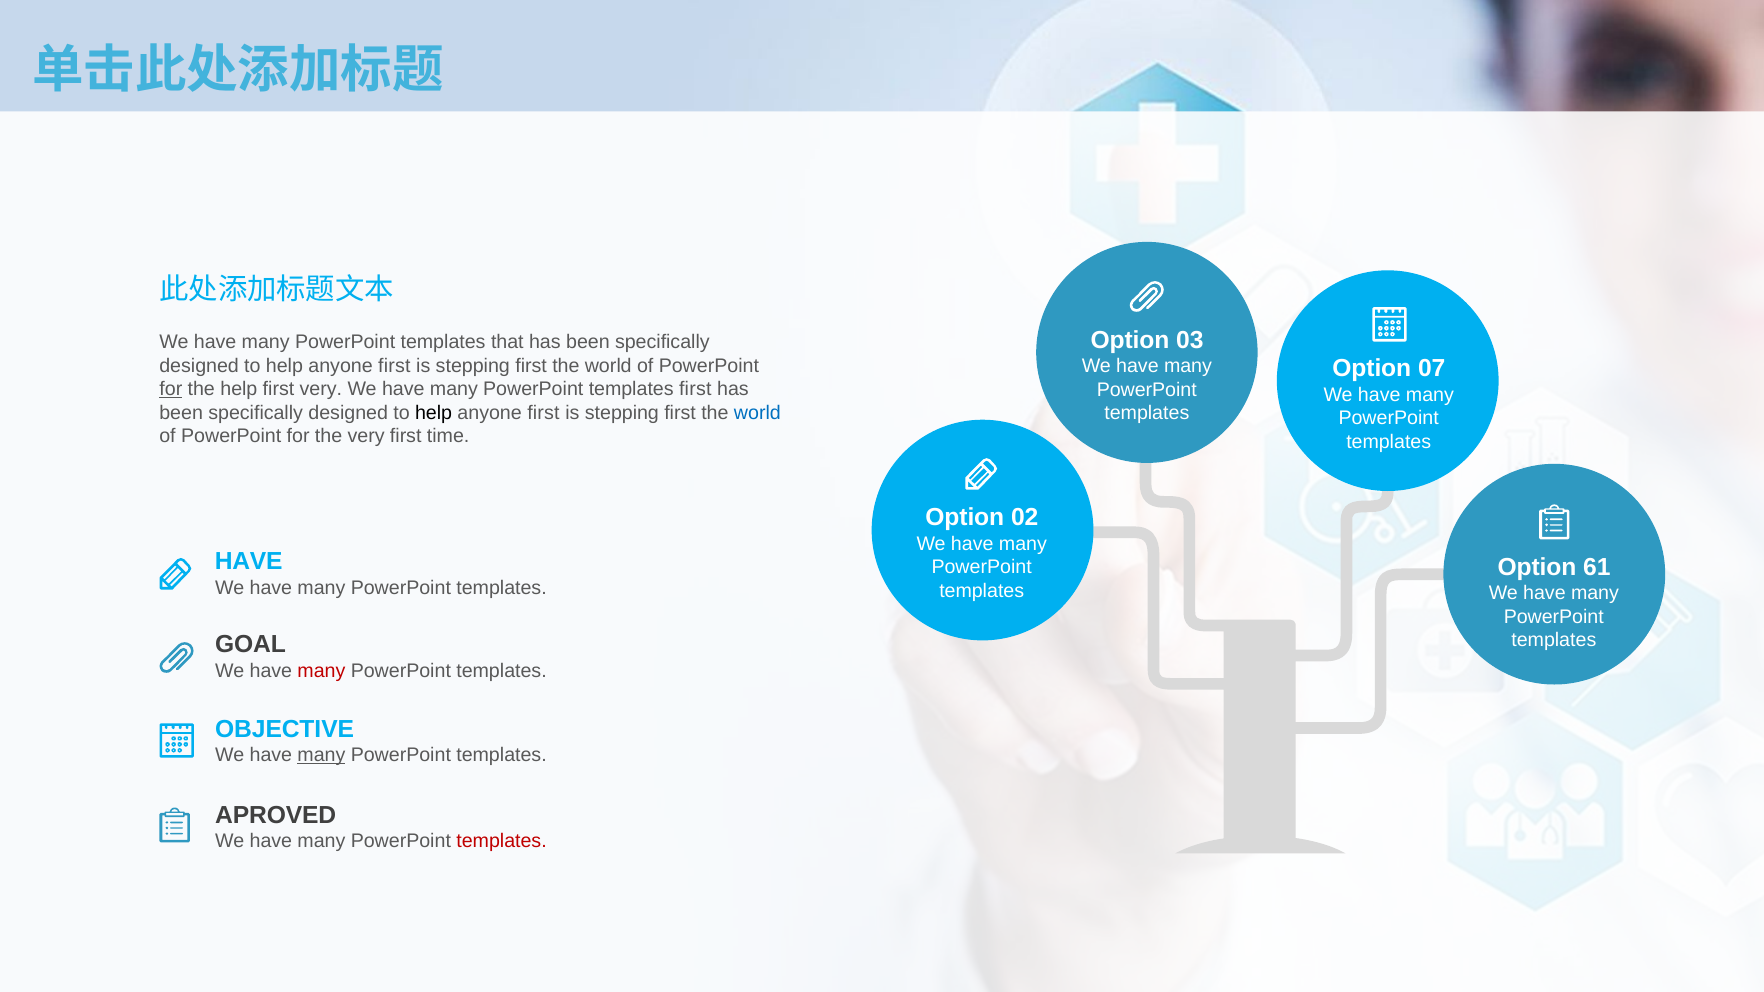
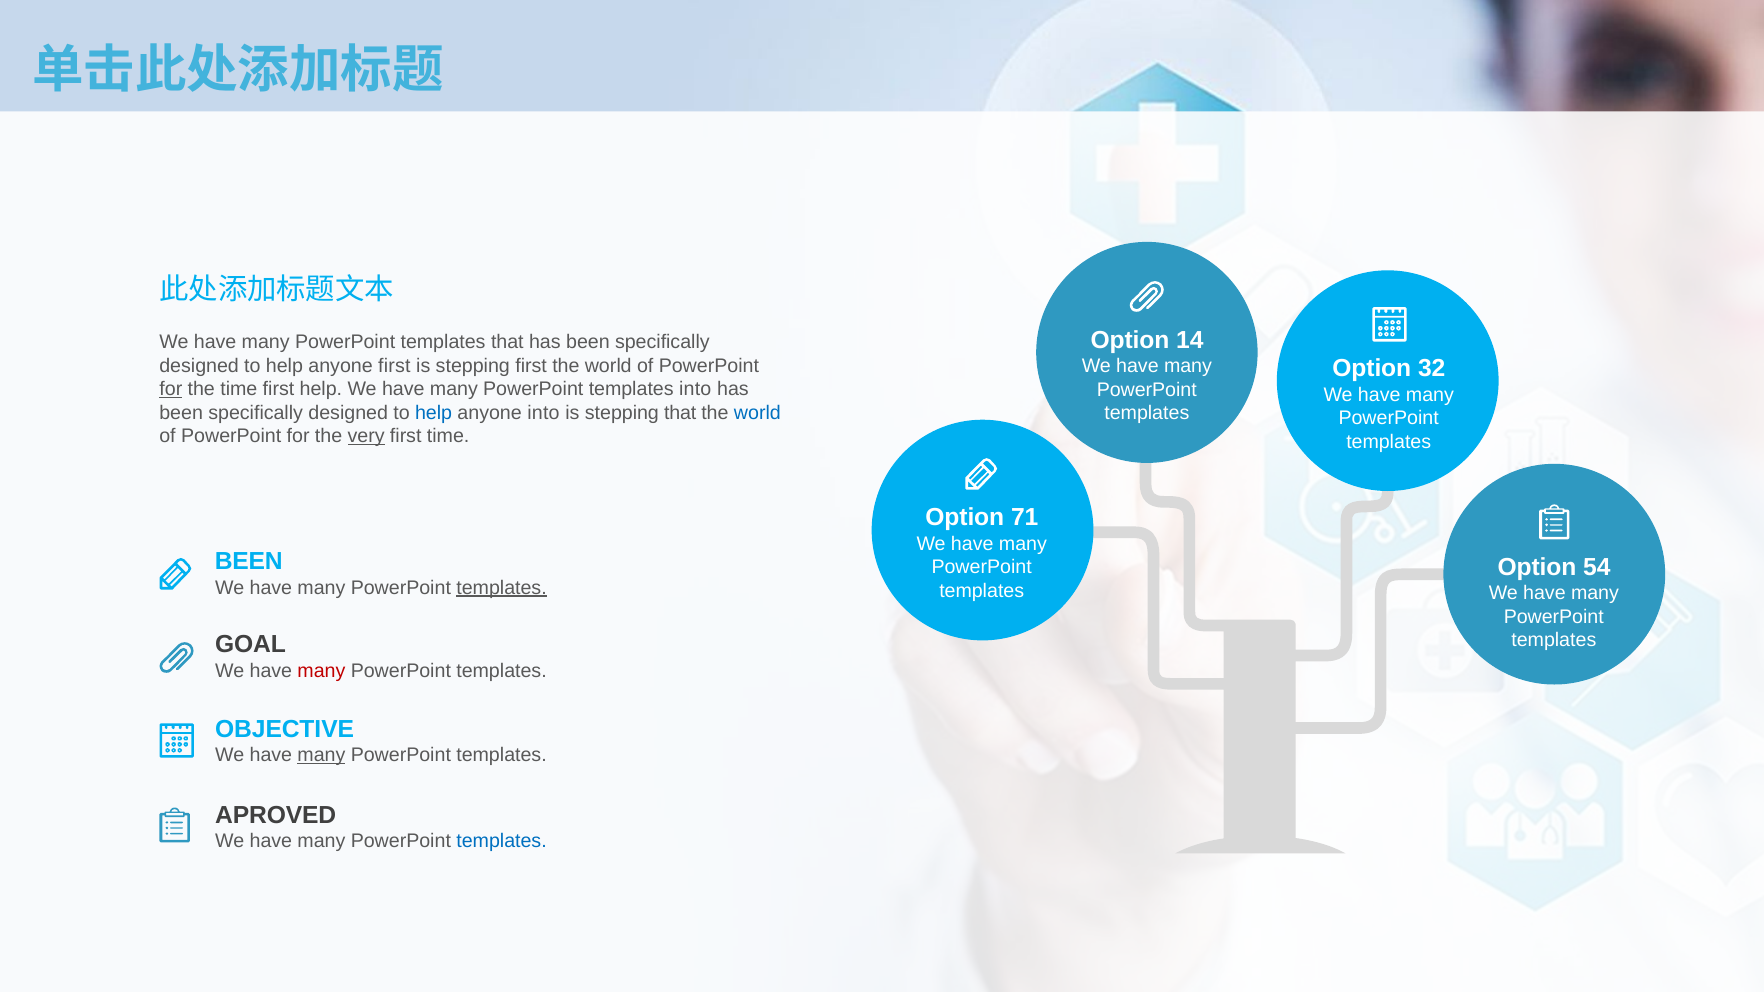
03: 03 -> 14
07: 07 -> 32
the help: help -> time
first very: very -> help
templates first: first -> into
help at (434, 413) colour: black -> blue
first at (543, 413): first -> into
first at (680, 413): first -> that
very at (366, 436) underline: none -> present
02: 02 -> 71
HAVE at (249, 562): HAVE -> BEEN
61: 61 -> 54
templates at (502, 588) underline: none -> present
templates at (502, 841) colour: red -> blue
